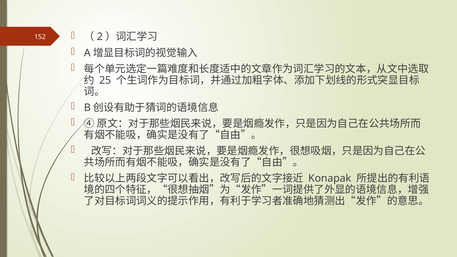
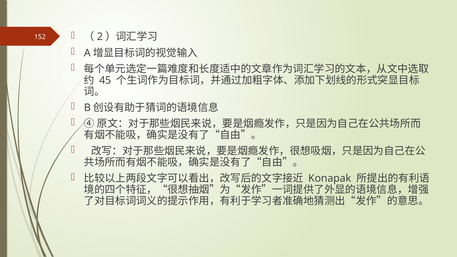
25: 25 -> 45
